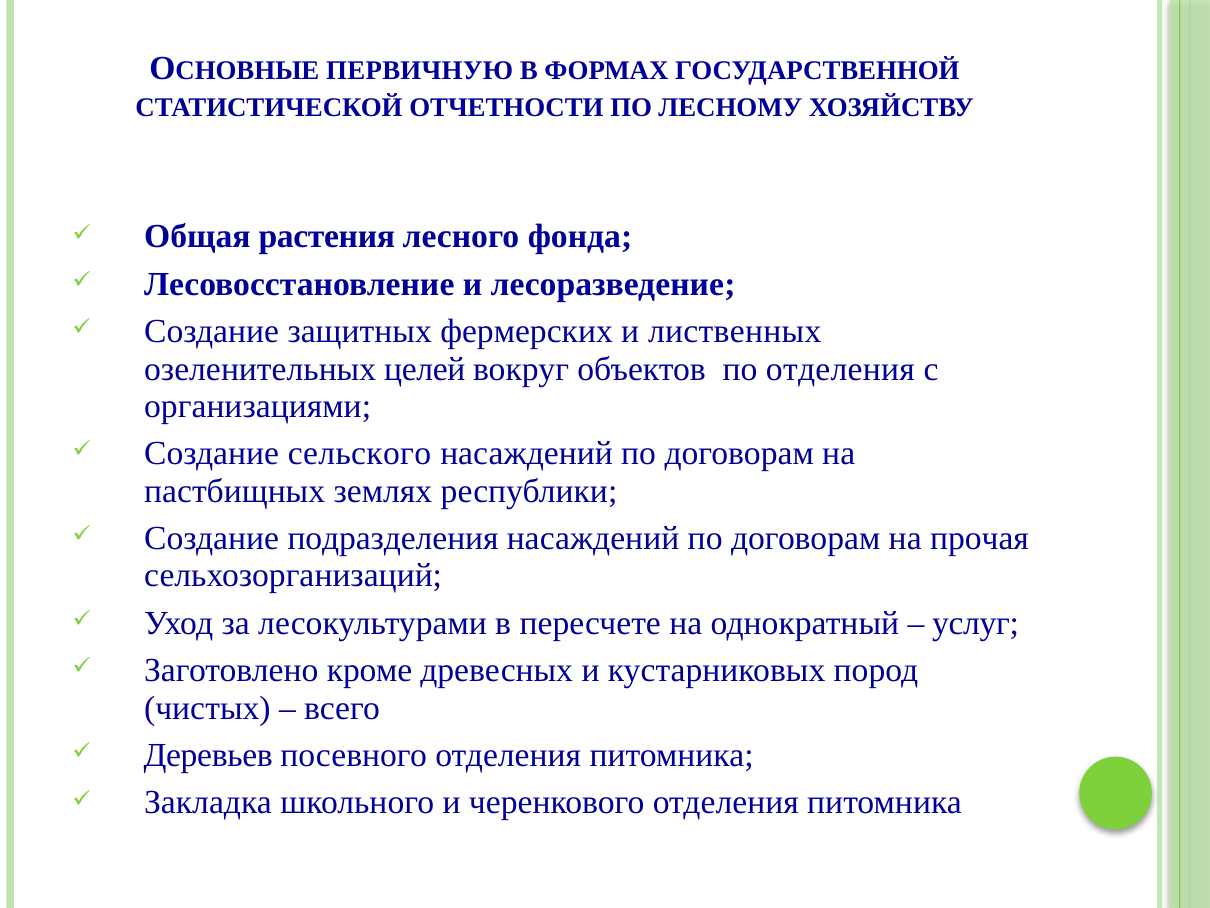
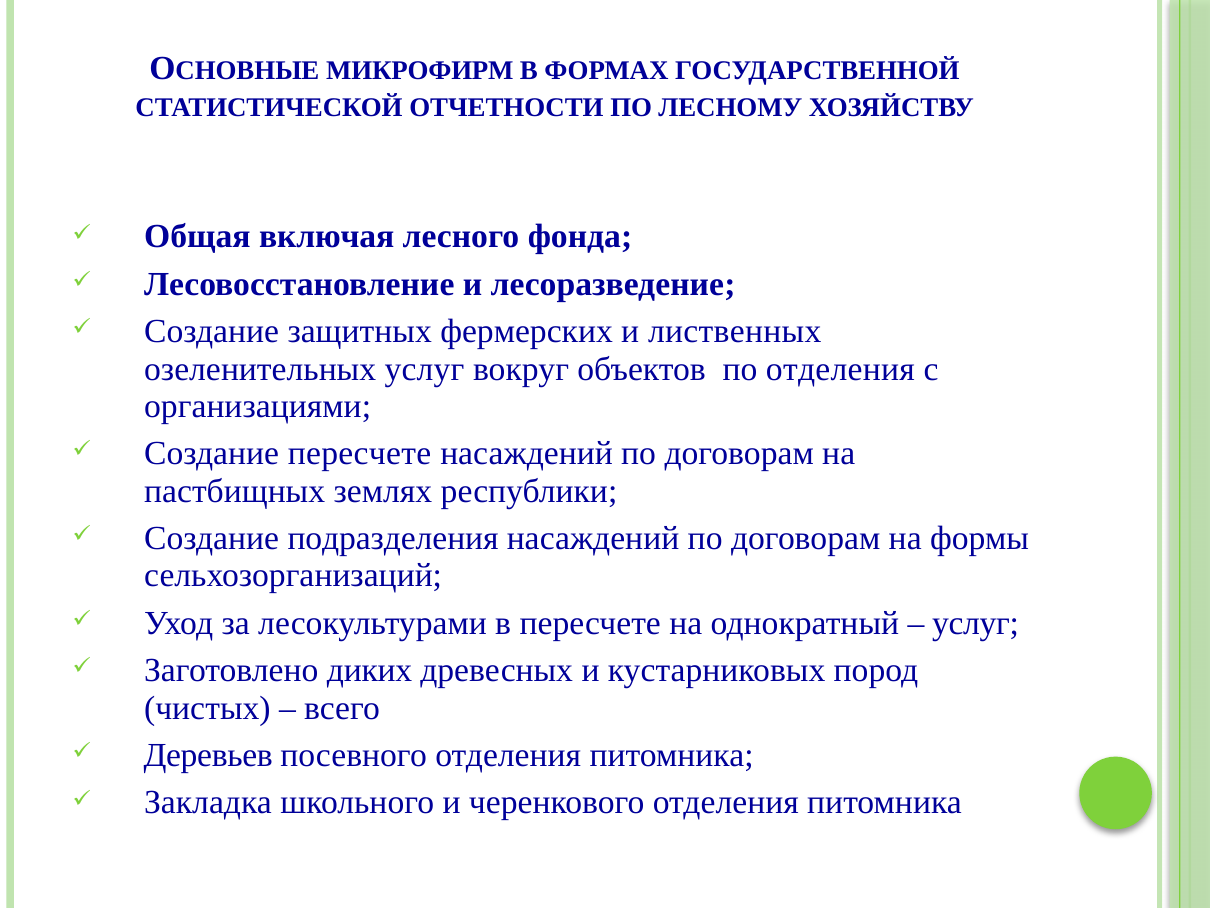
ПЕРВИЧНУЮ: ПЕРВИЧНУЮ -> МИКРОФИРМ
растения: растения -> включая
озеленительных целей: целей -> услуг
Создание сельского: сельского -> пересчете
прочая: прочая -> формы
кроме: кроме -> диких
